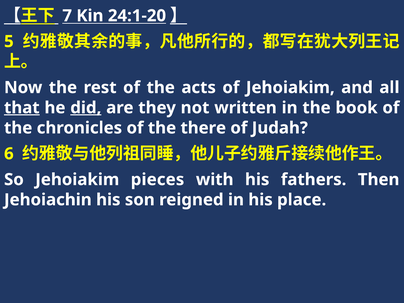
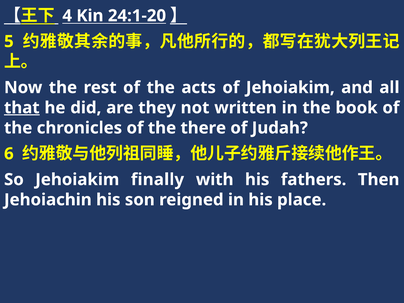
7: 7 -> 4
did underline: present -> none
pieces: pieces -> finally
